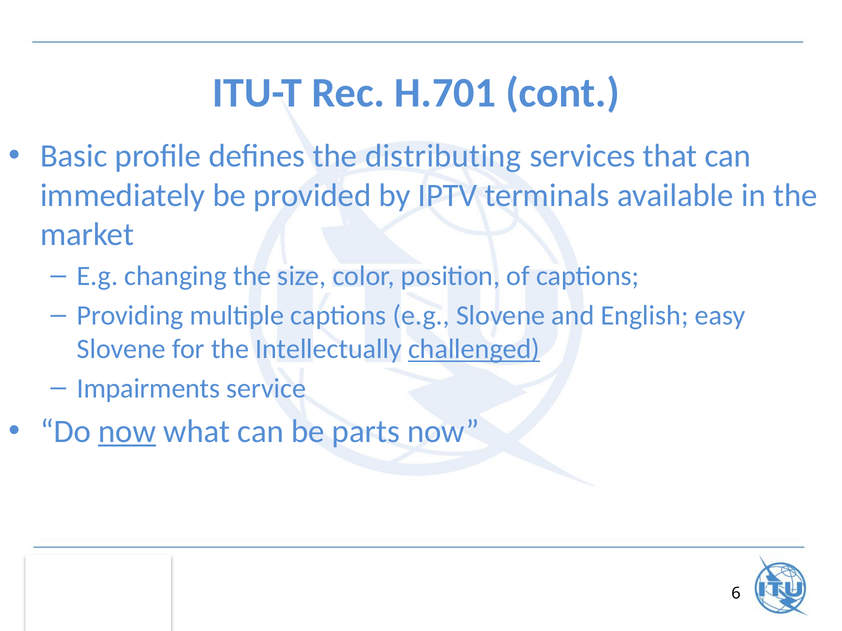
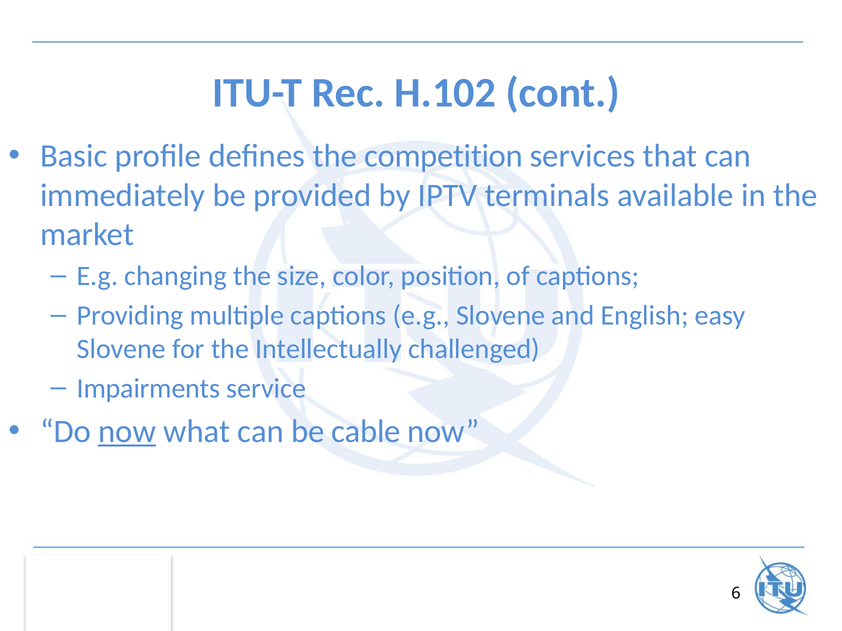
H.701: H.701 -> H.102
distributing: distributing -> competition
challenged underline: present -> none
parts: parts -> cable
